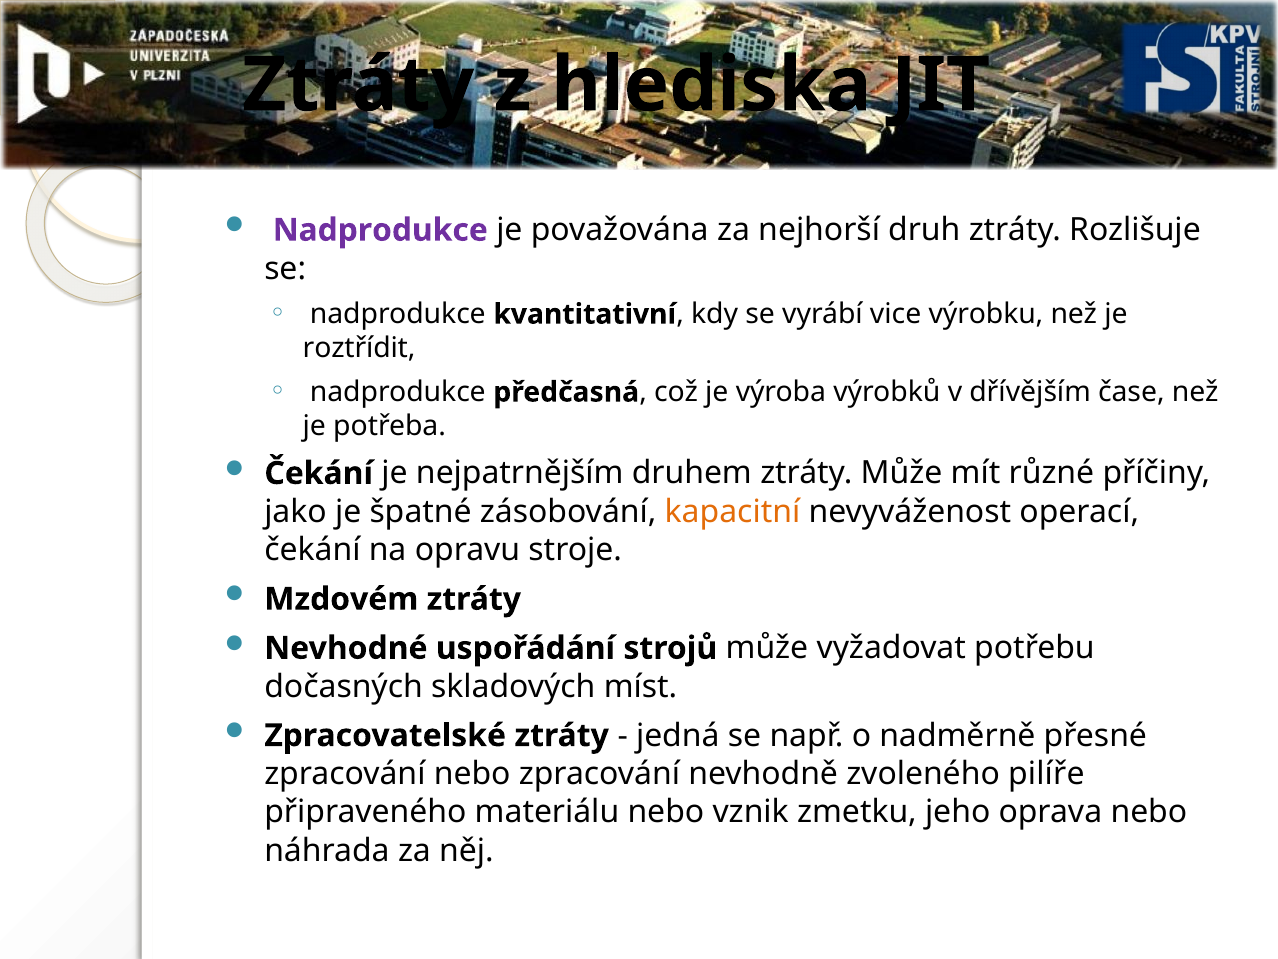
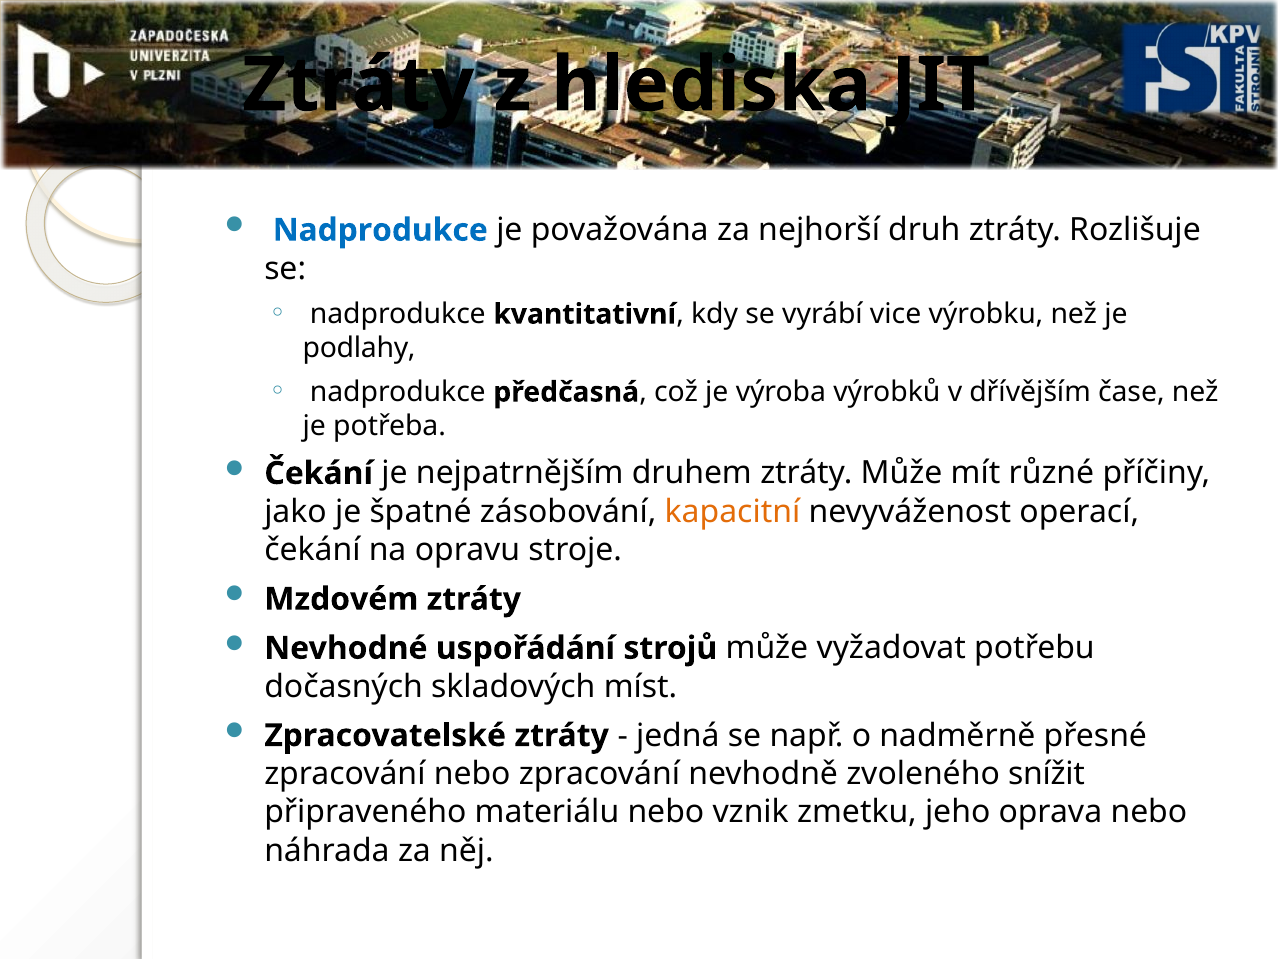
Nadprodukce at (380, 230) colour: purple -> blue
roztřídit: roztřídit -> podlahy
pilíře: pilíře -> snížit
